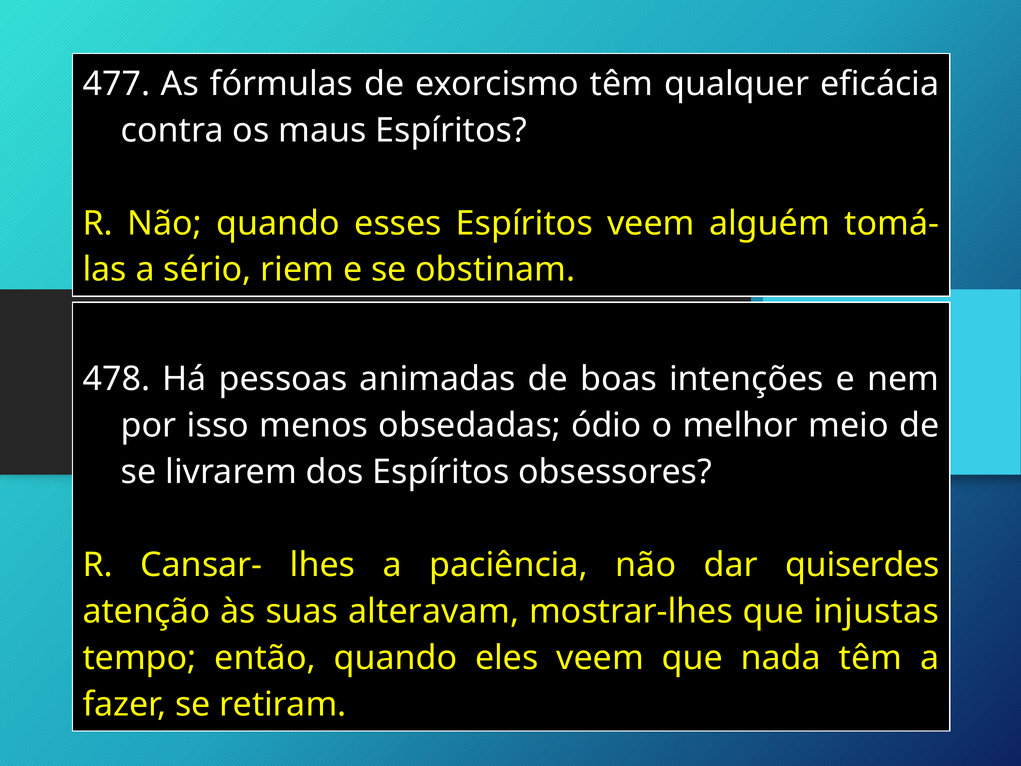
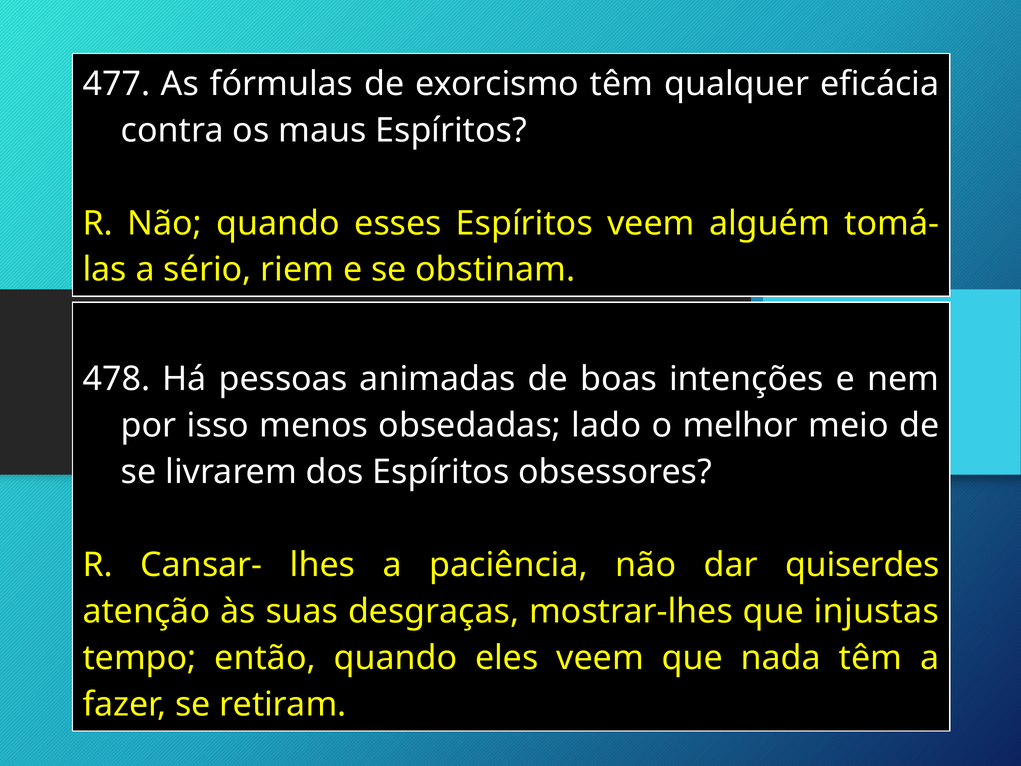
ódio: ódio -> lado
alteravam: alteravam -> desgraças
